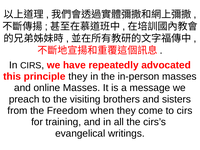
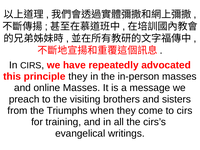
Freedom: Freedom -> Triumphs
